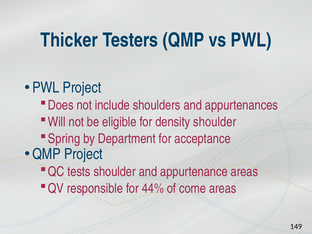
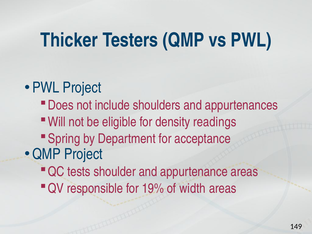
density shoulder: shoulder -> readings
44%: 44% -> 19%
come: come -> width
